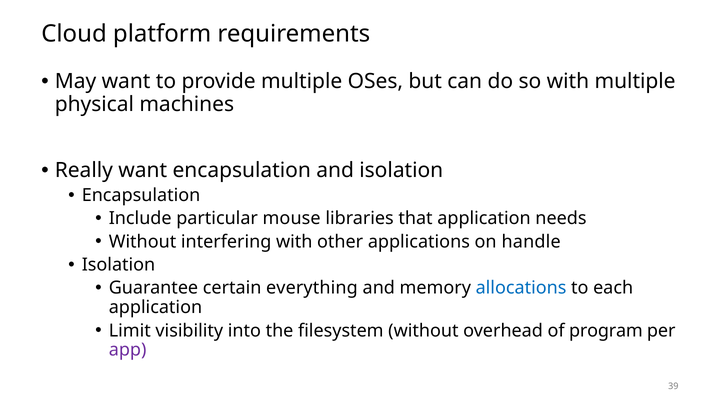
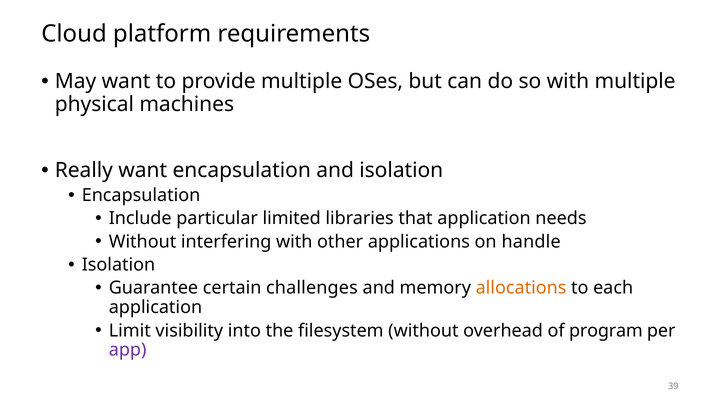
mouse: mouse -> limited
everything: everything -> challenges
allocations colour: blue -> orange
